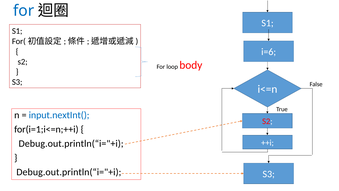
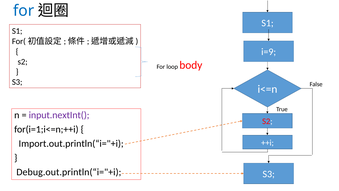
i=6: i=6 -> i=9
input.nextInt( colour: blue -> purple
Debug.out.println(“i="+i at (71, 143): Debug.out.println(“i="+i -> Import.out.println(“i="+i
